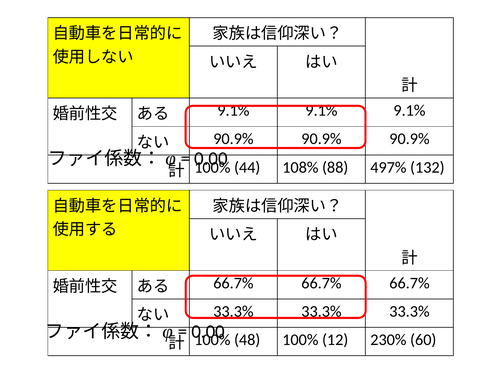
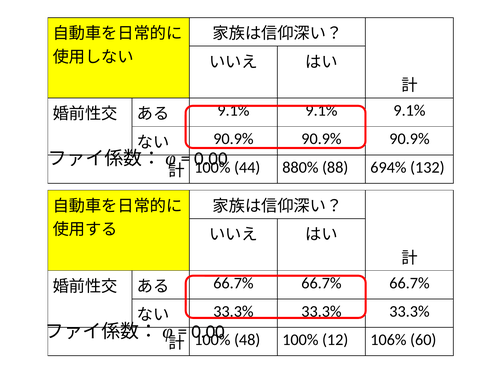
108%: 108% -> 880%
497%: 497% -> 694%
230%: 230% -> 106%
